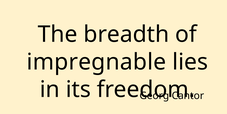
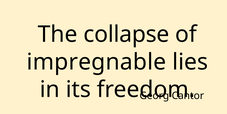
breadth: breadth -> collapse
